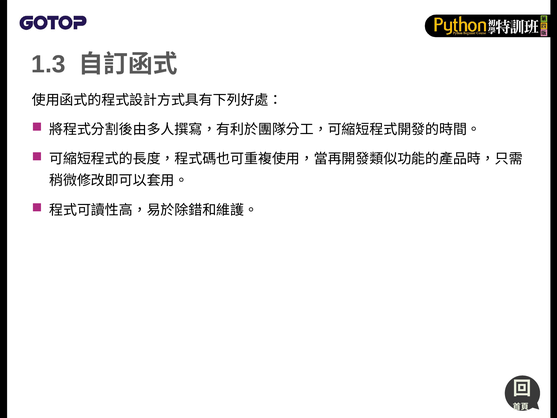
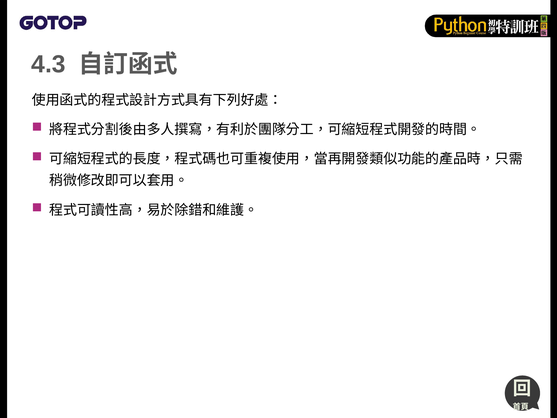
1.3: 1.3 -> 4.3
